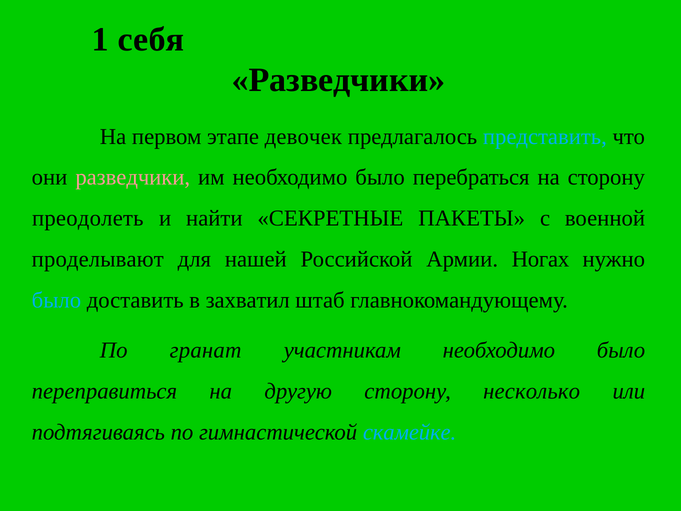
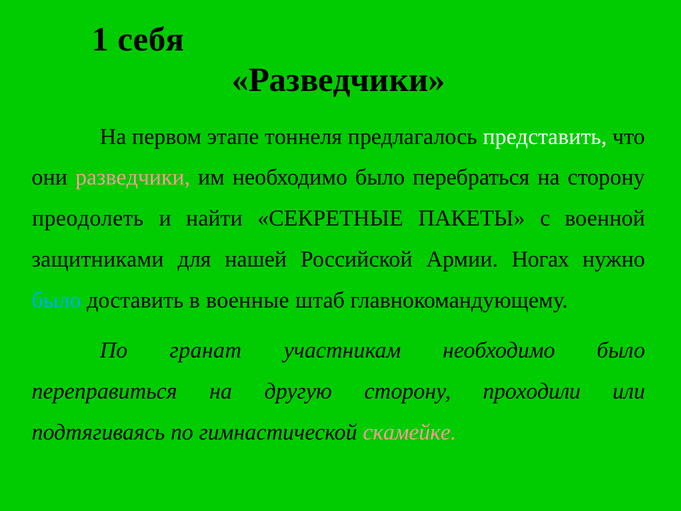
девочек: девочек -> тоннеля
представить colour: light blue -> white
проделывают: проделывают -> защитниками
захватил: захватил -> военные
несколько: несколько -> проходили
скамейке colour: light blue -> pink
